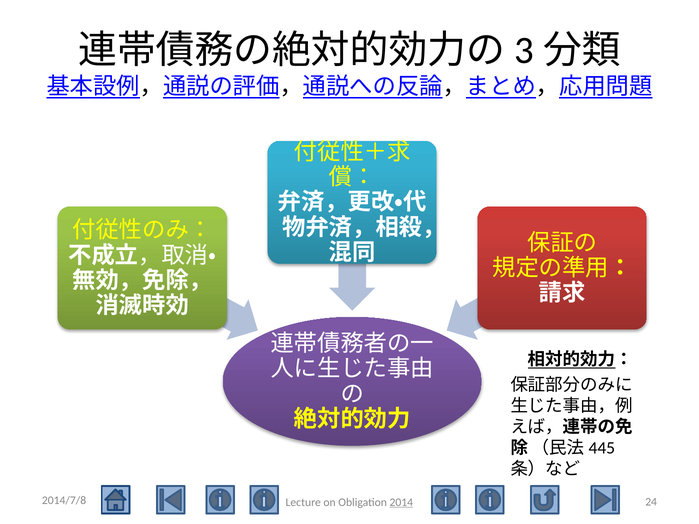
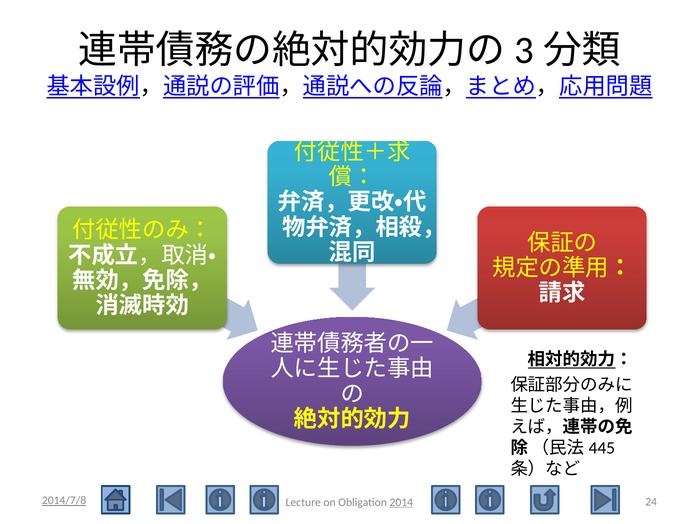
2014/7/8 underline: none -> present
